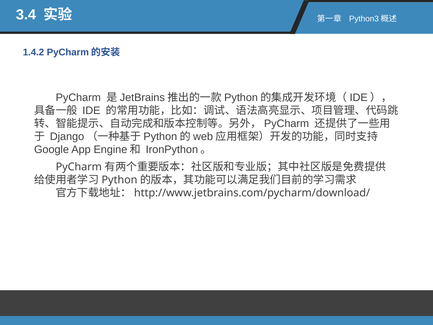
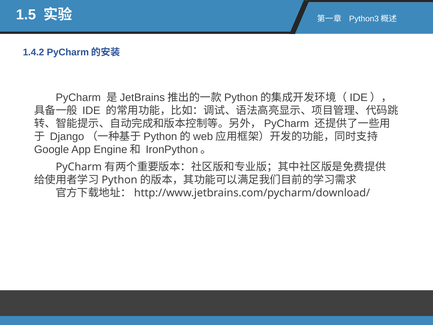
3.4: 3.4 -> 1.5
